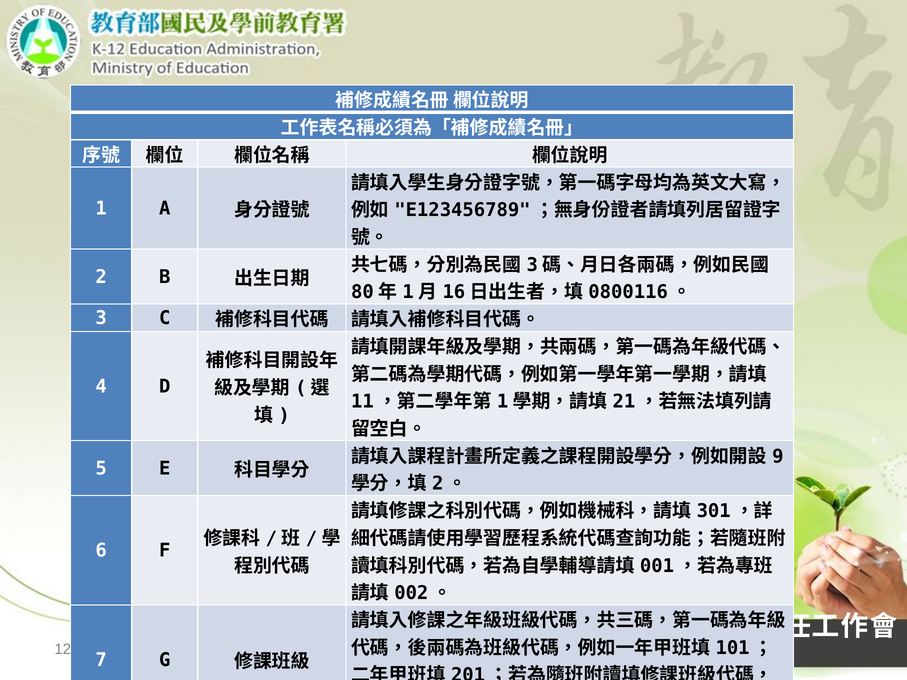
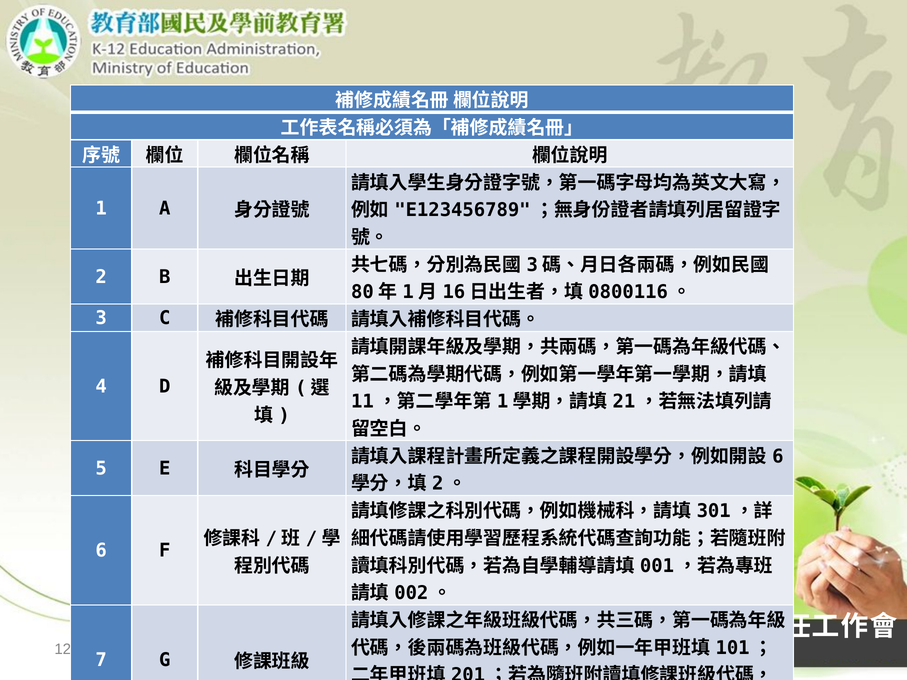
9 at (778, 457): 9 -> 6
